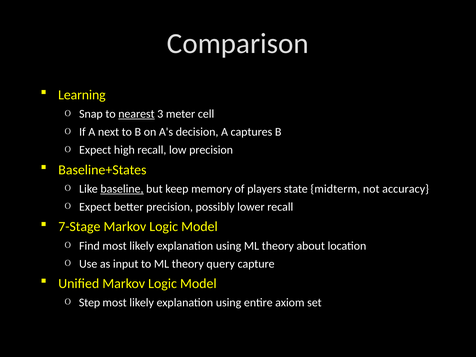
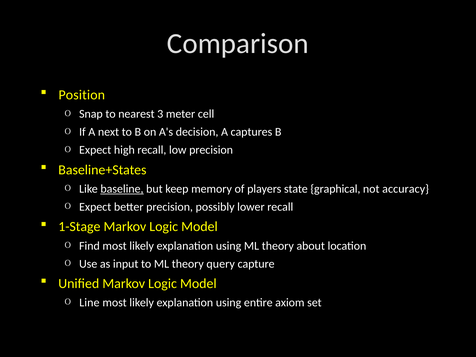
Learning: Learning -> Position
nearest underline: present -> none
midterm: midterm -> graphical
7-Stage: 7-Stage -> 1-Stage
Step: Step -> Line
